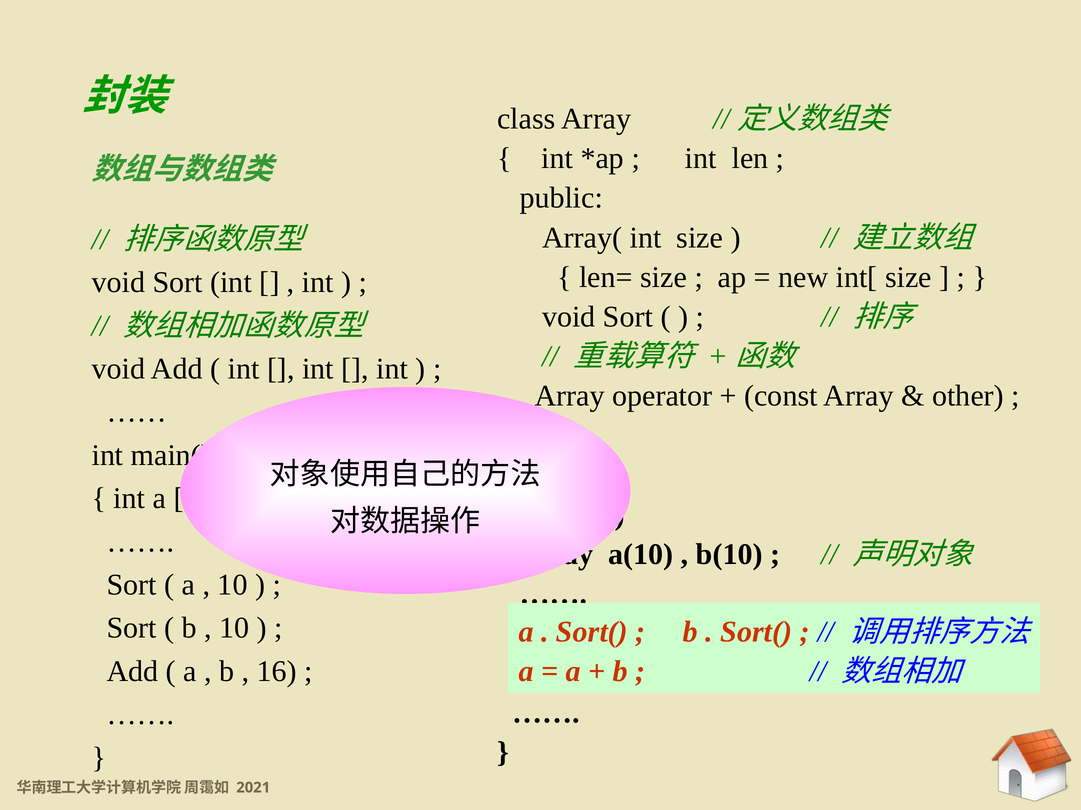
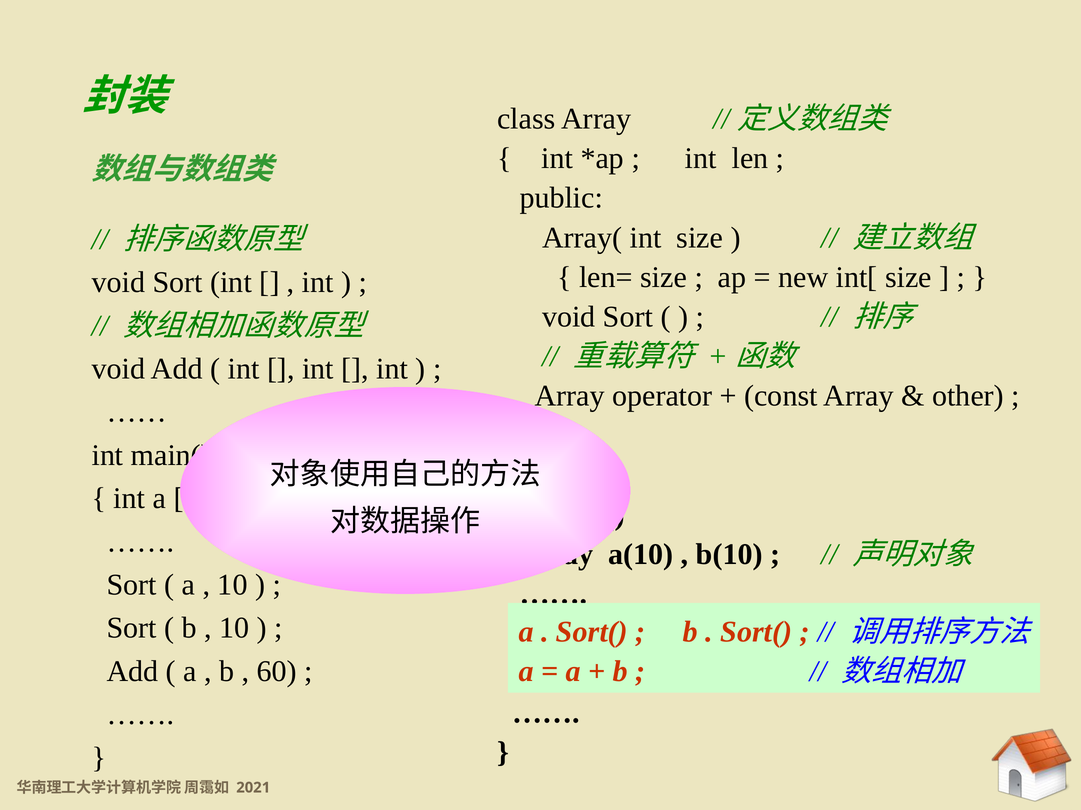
16: 16 -> 60
